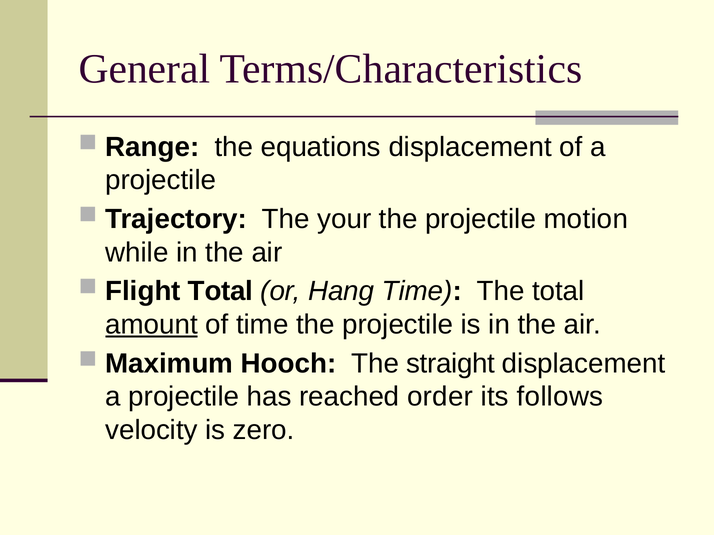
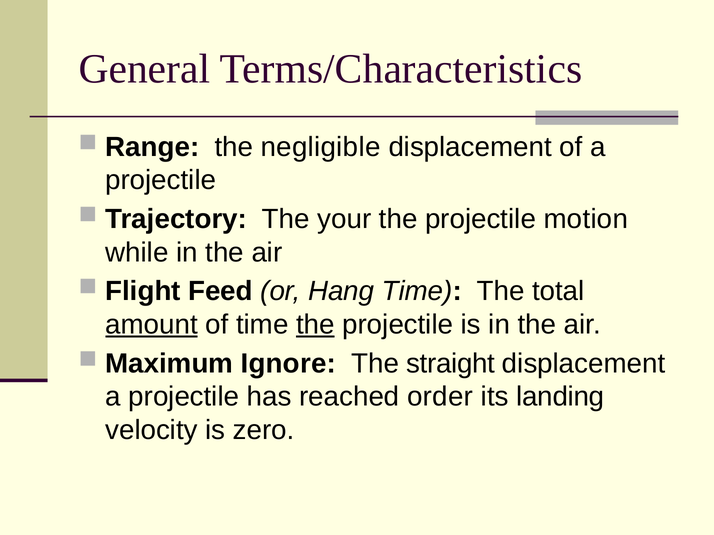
equations: equations -> negligible
Flight Total: Total -> Feed
the at (315, 325) underline: none -> present
Hooch: Hooch -> Ignore
follows: follows -> landing
